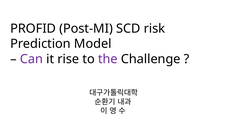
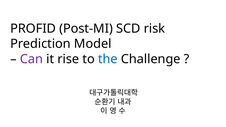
the colour: purple -> blue
